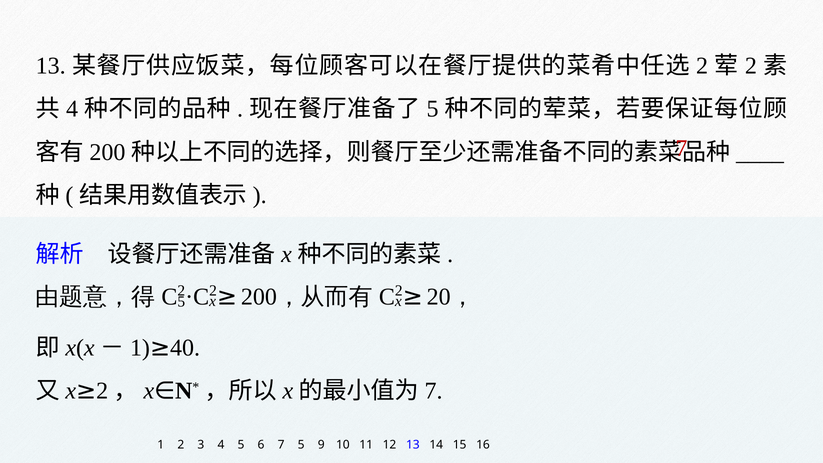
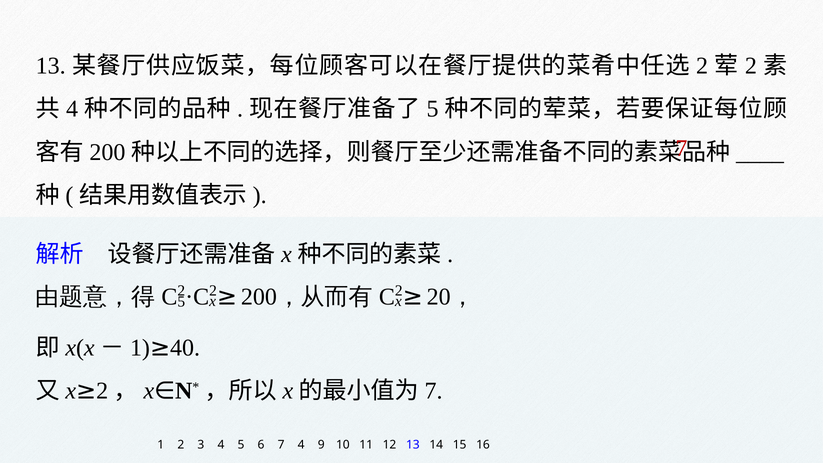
7 5: 5 -> 4
